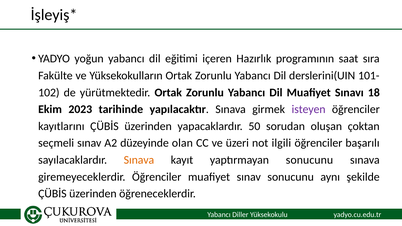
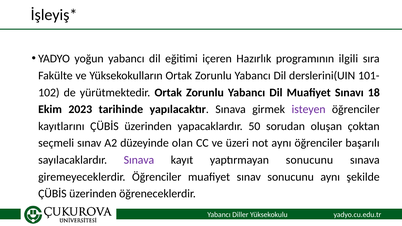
saat: saat -> ilgili
not ilgili: ilgili -> aynı
Sınava at (139, 160) colour: orange -> purple
